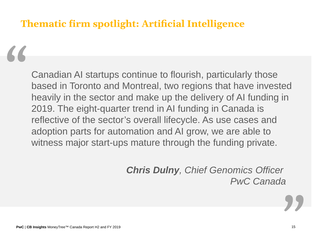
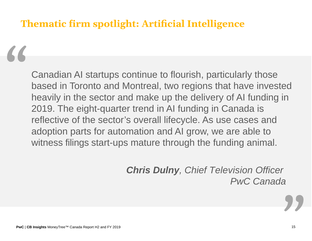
major: major -> filings
private: private -> animal
Genomics: Genomics -> Television
